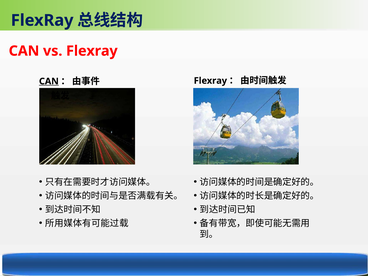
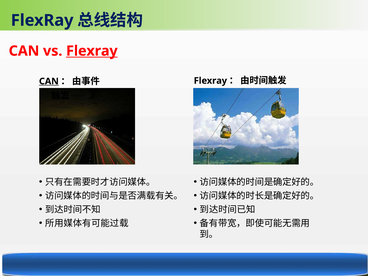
Flexray at (92, 51) underline: none -> present
